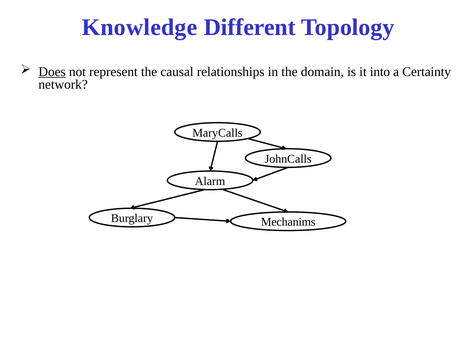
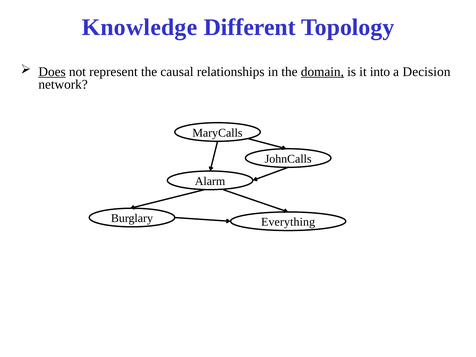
domain underline: none -> present
Certainty: Certainty -> Decision
Mechanims: Mechanims -> Everything
